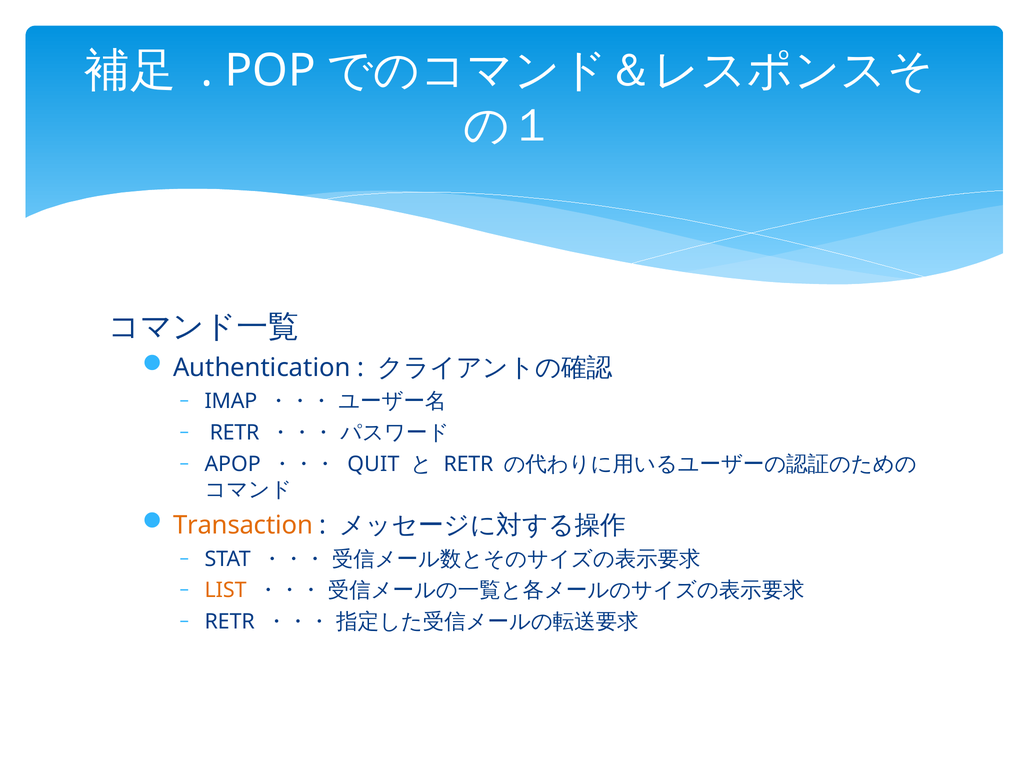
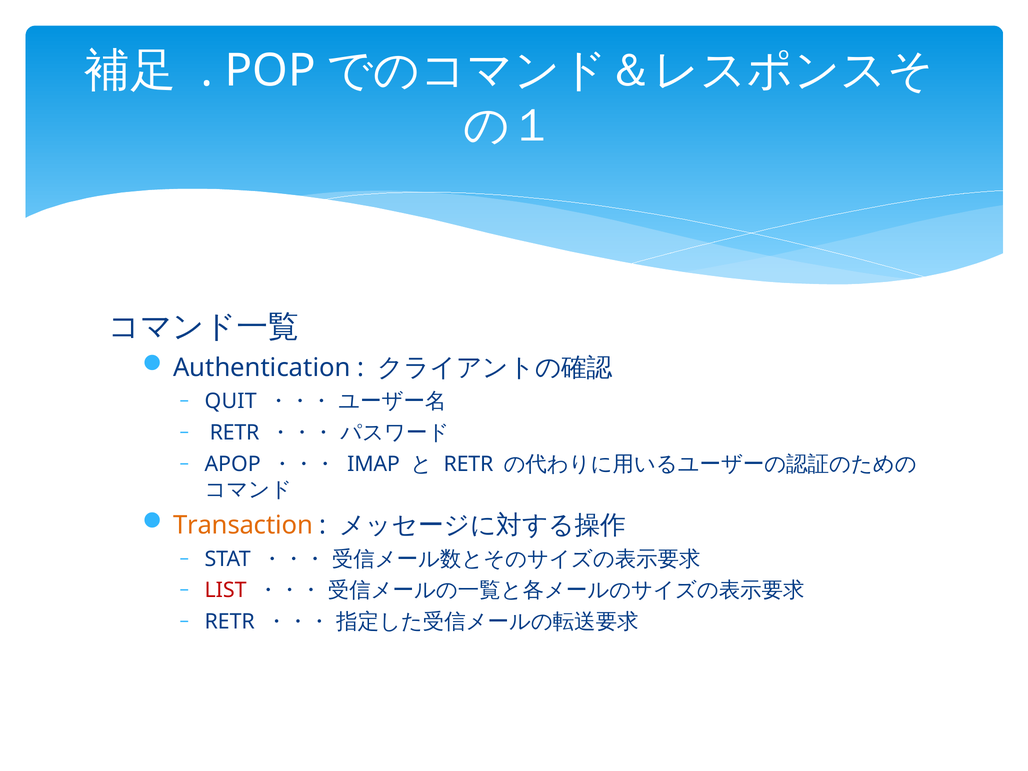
IMAP: IMAP -> QUIT
QUIT: QUIT -> IMAP
LIST colour: orange -> red
